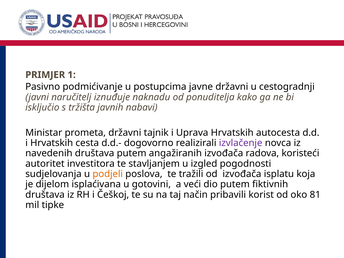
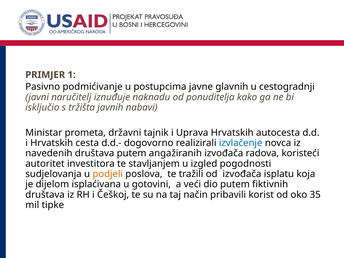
javne državni: državni -> glavnih
izvlačenje colour: purple -> blue
81: 81 -> 35
